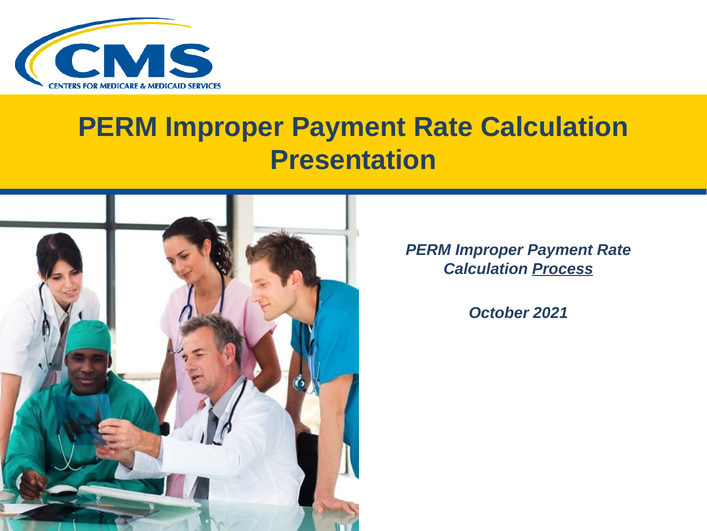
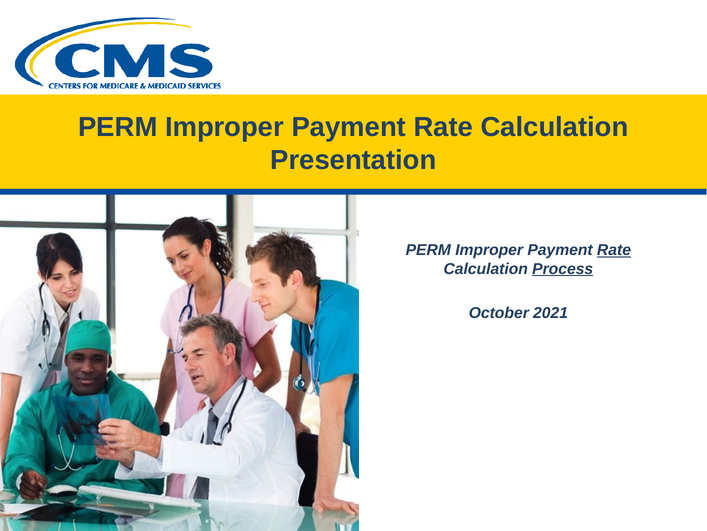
Rate at (614, 250) underline: none -> present
